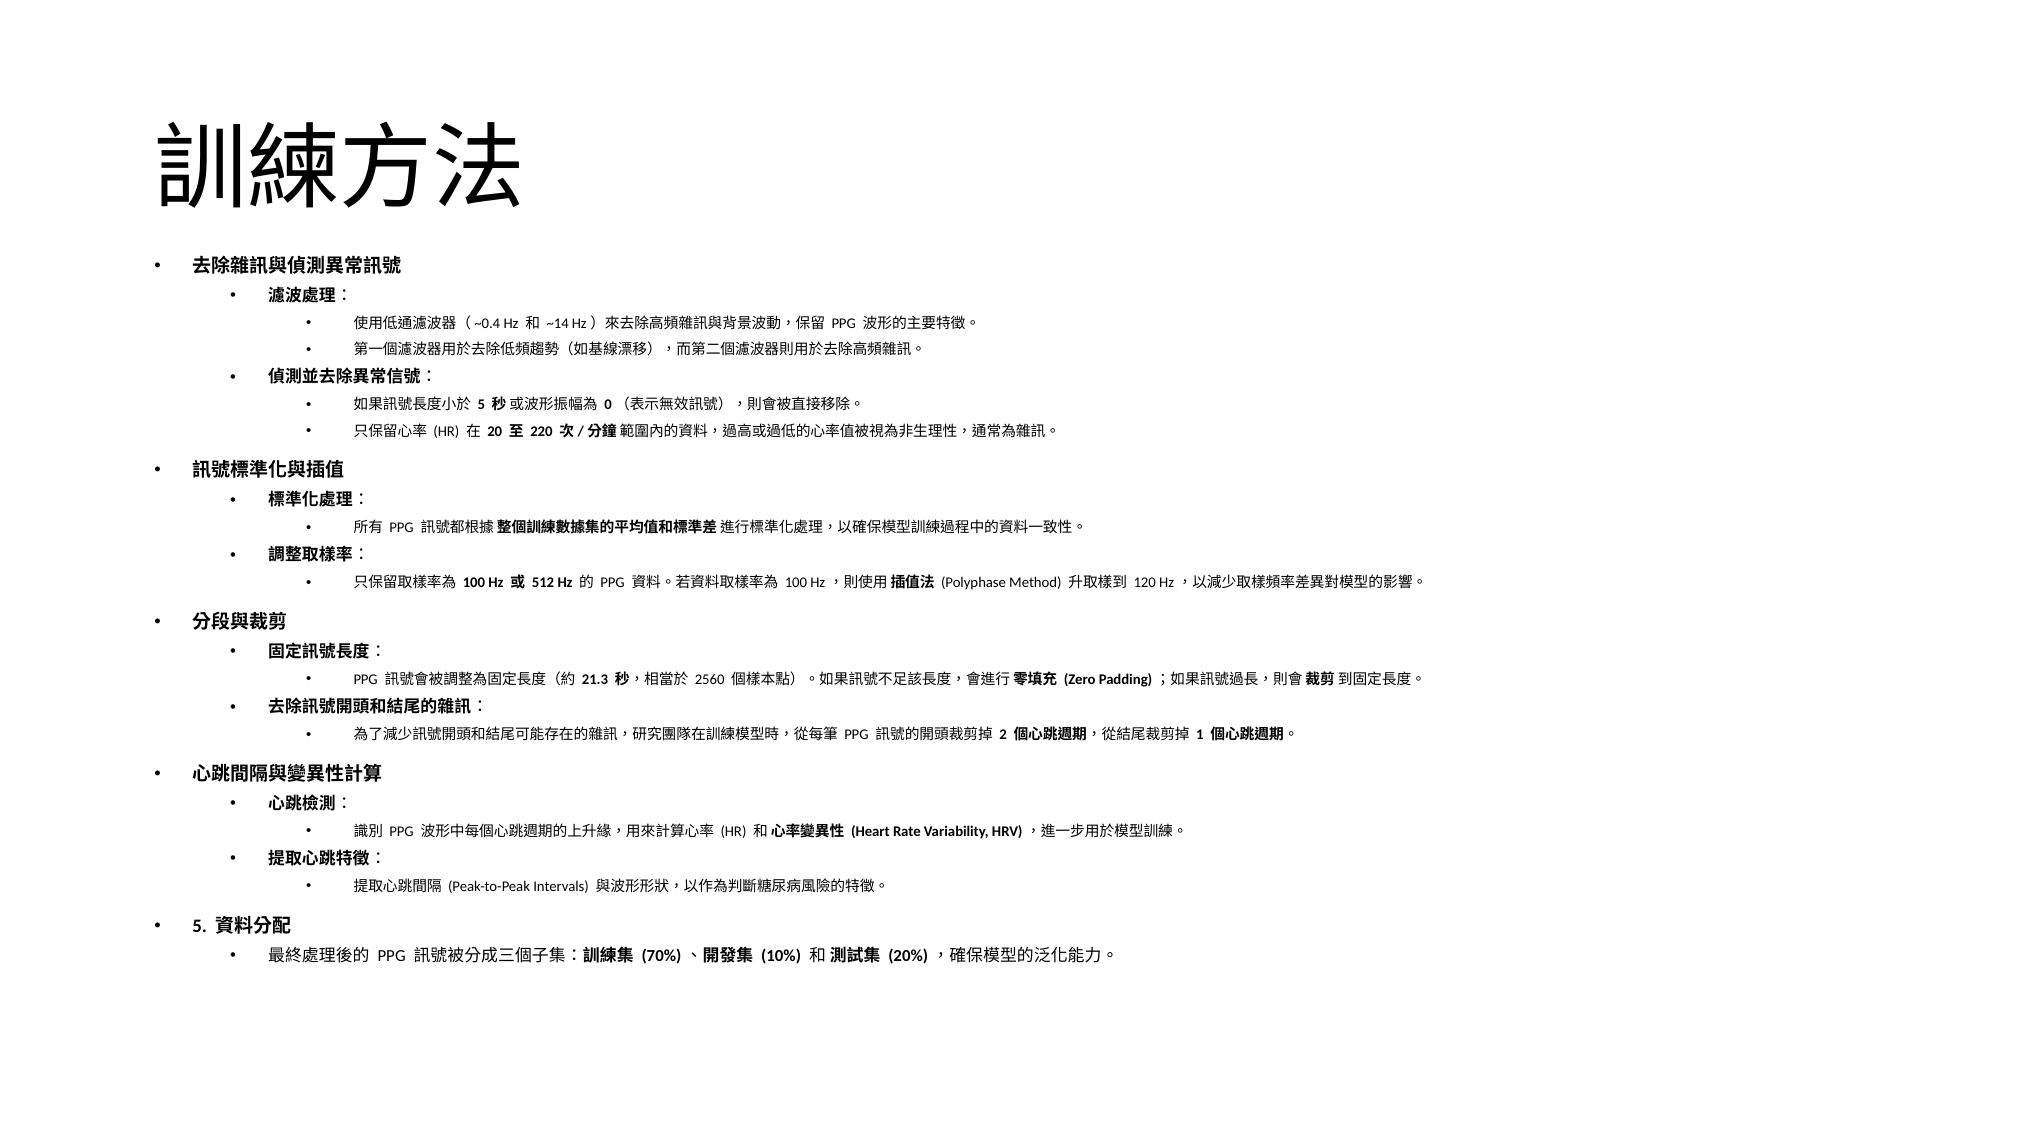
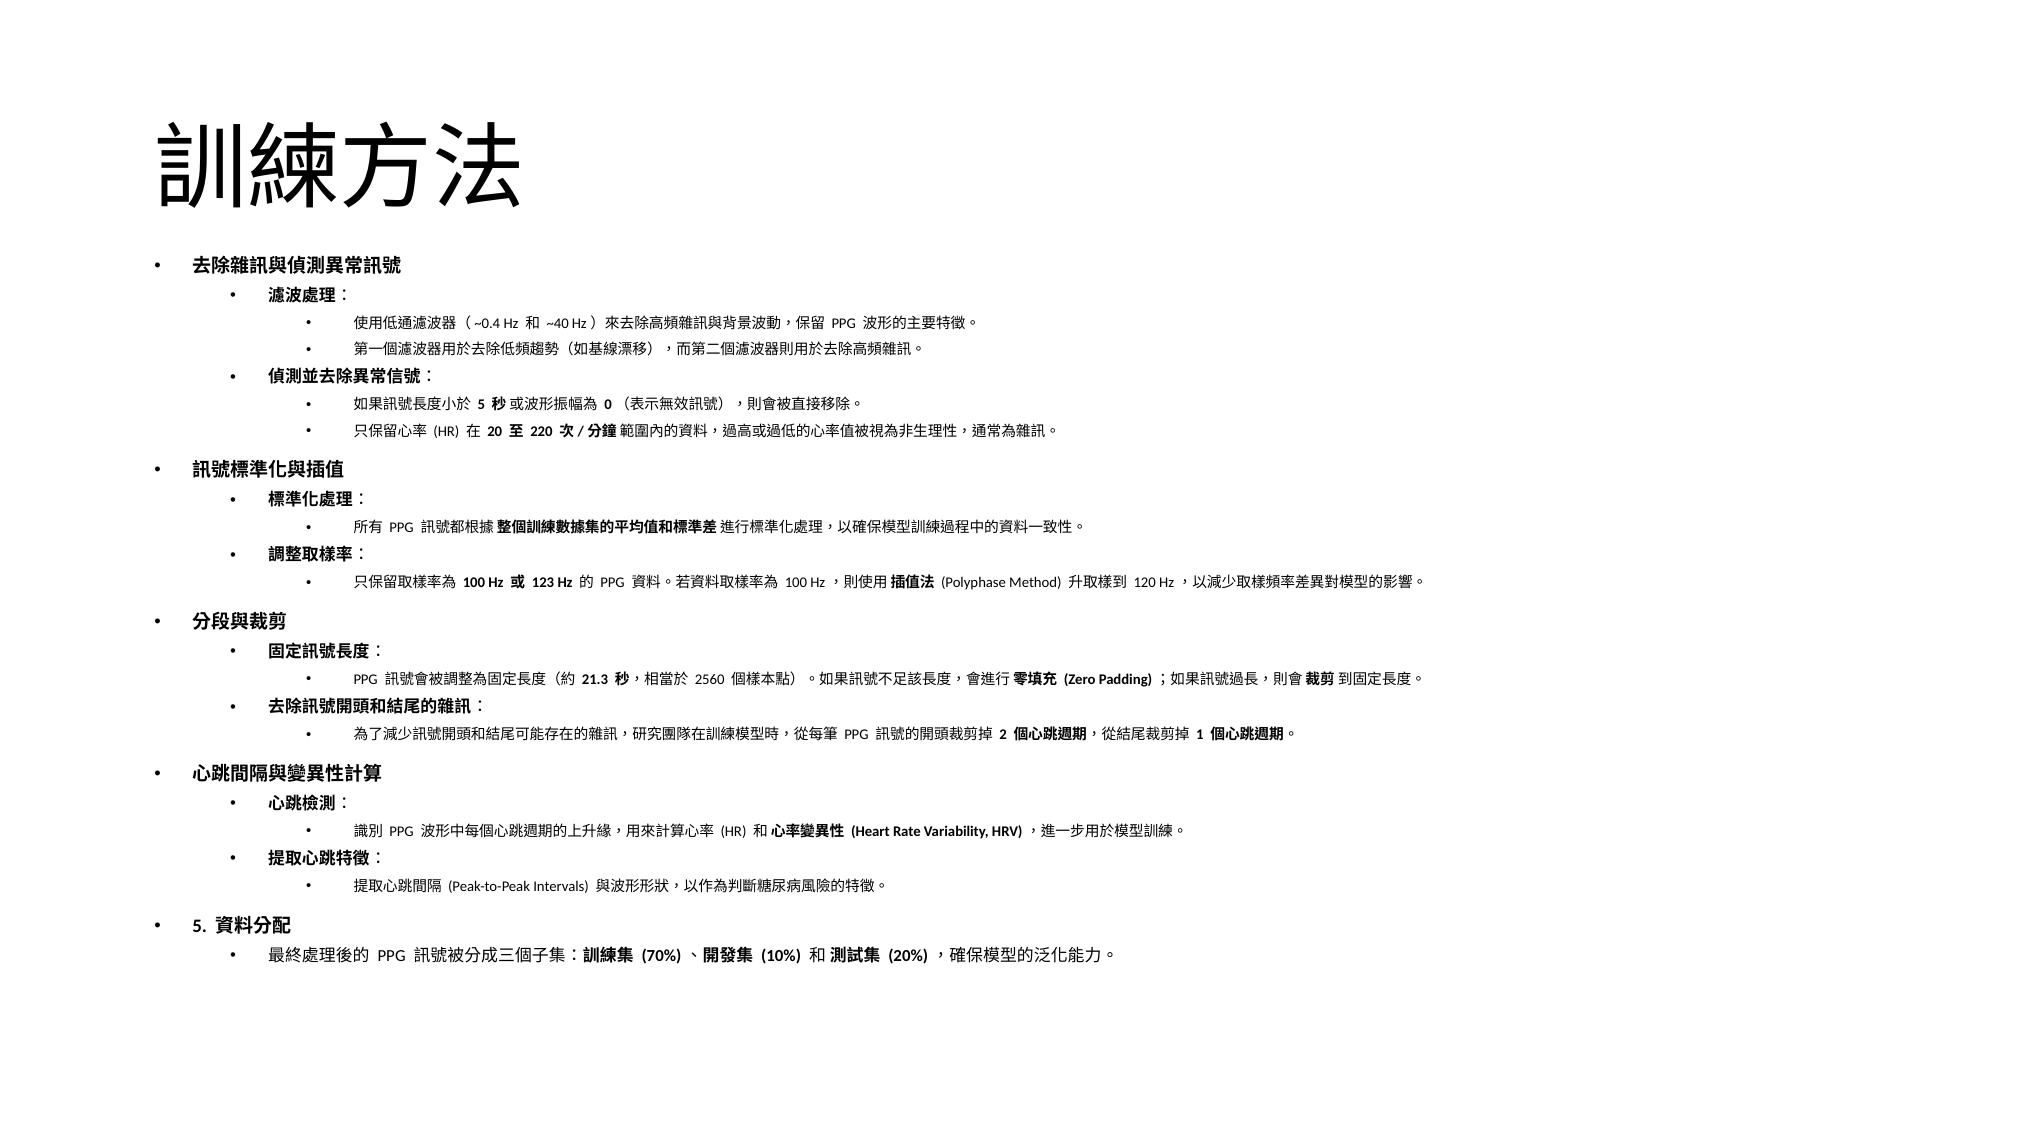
~14: ~14 -> ~40
512: 512 -> 123
